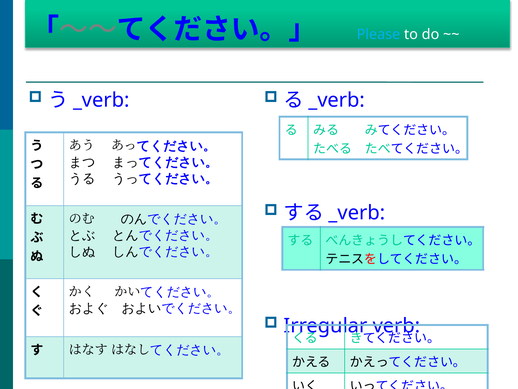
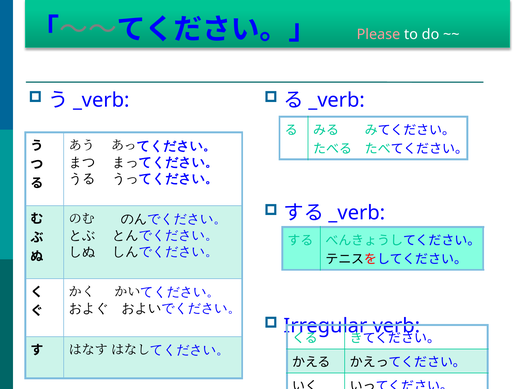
Please colour: light blue -> pink
